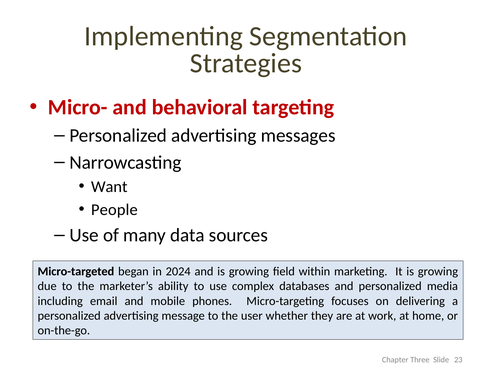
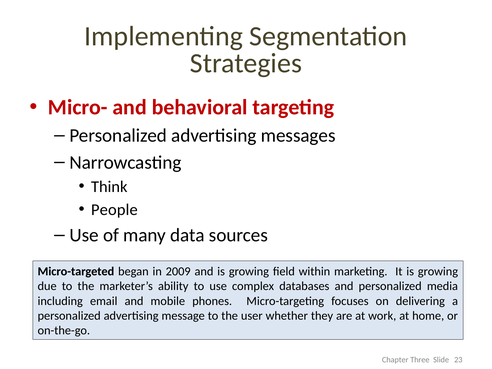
Want: Want -> Think
2024: 2024 -> 2009
